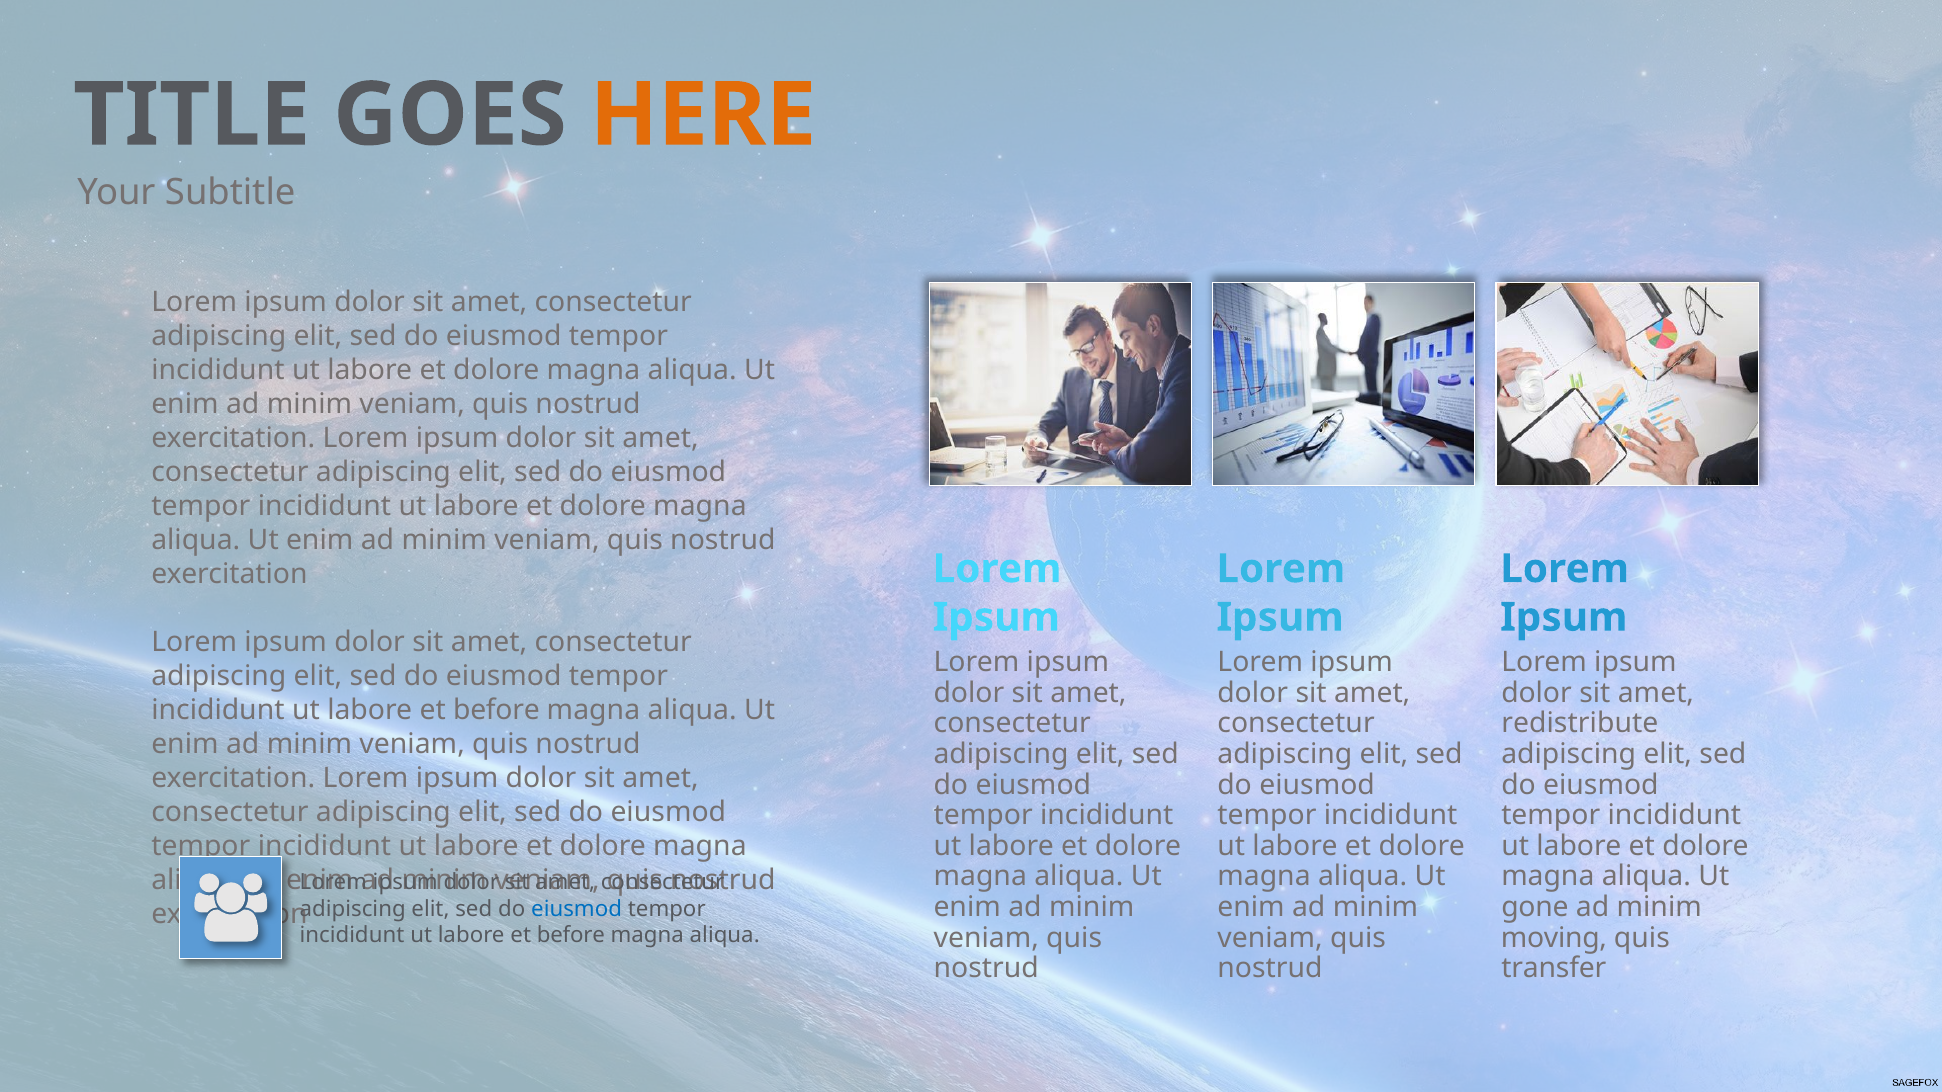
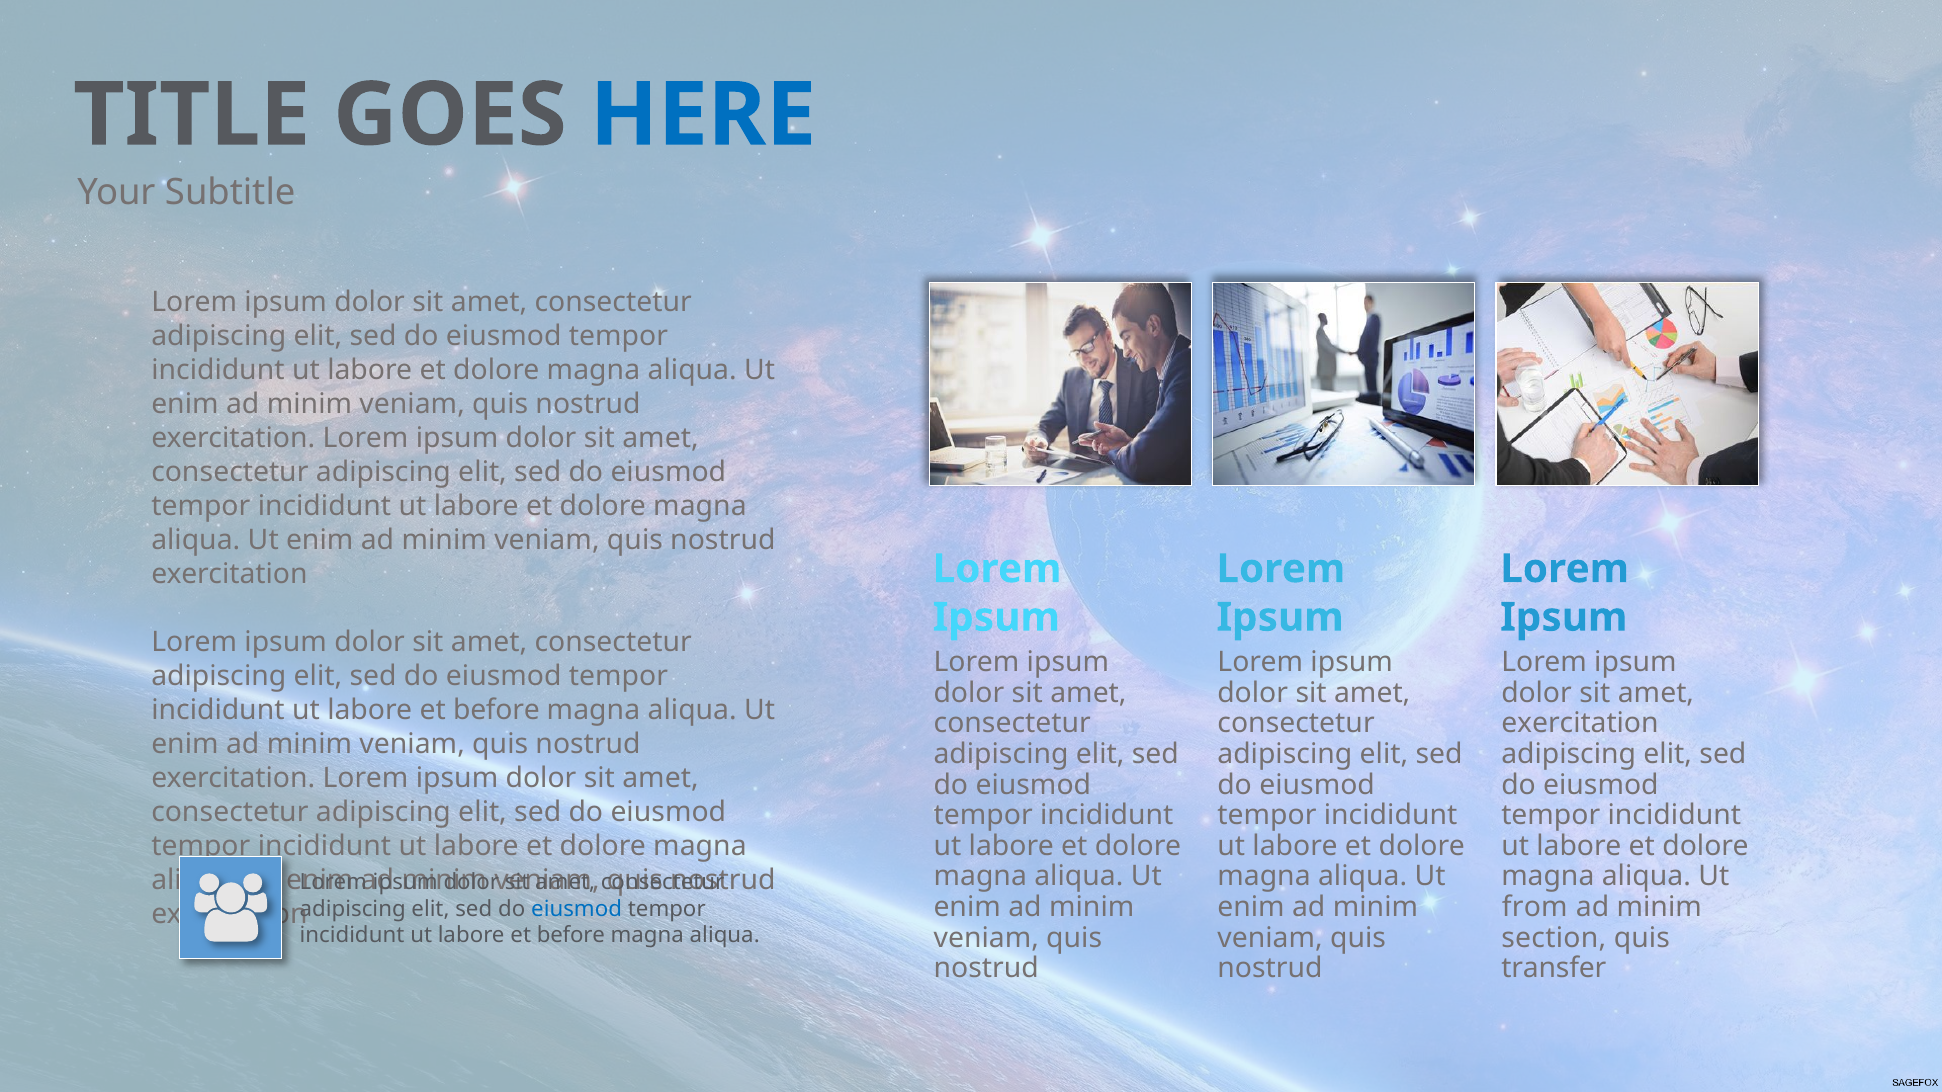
HERE colour: orange -> blue
redistribute at (1580, 724): redistribute -> exercitation
gone: gone -> from
moving: moving -> section
